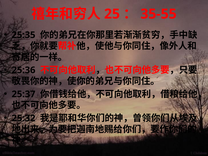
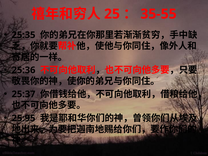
25:32: 25:32 -> 25:95
